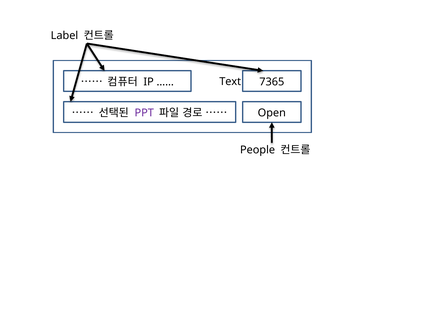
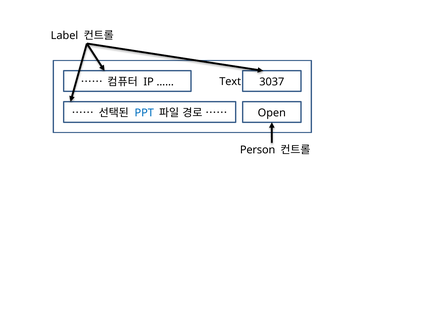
7365: 7365 -> 3037
PPT colour: purple -> blue
People: People -> Person
